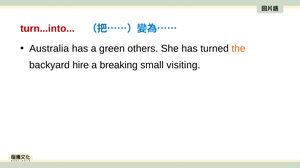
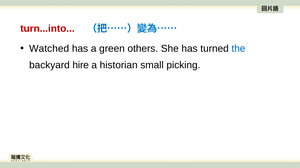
Australia: Australia -> Watched
the colour: orange -> blue
breaking: breaking -> historian
visiting: visiting -> picking
